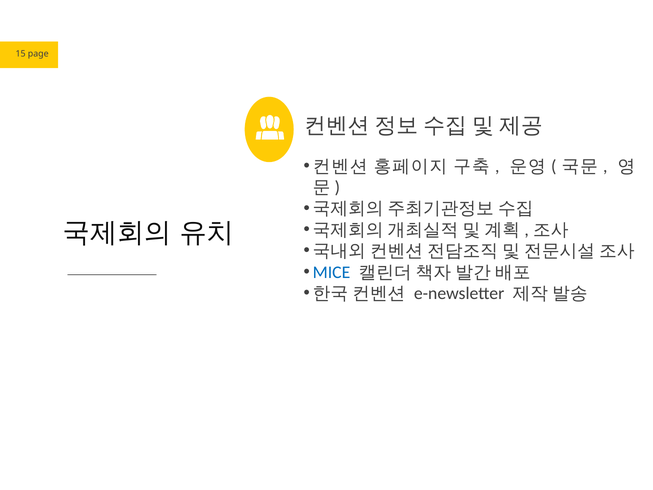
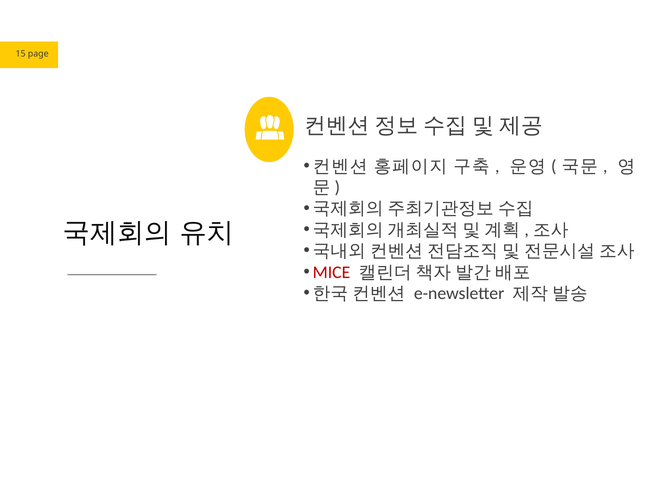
MICE colour: blue -> red
